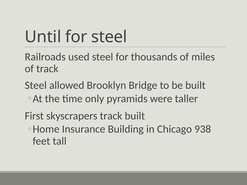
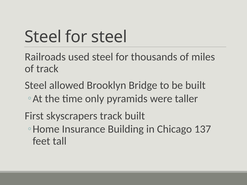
Until at (43, 37): Until -> Steel
938: 938 -> 137
